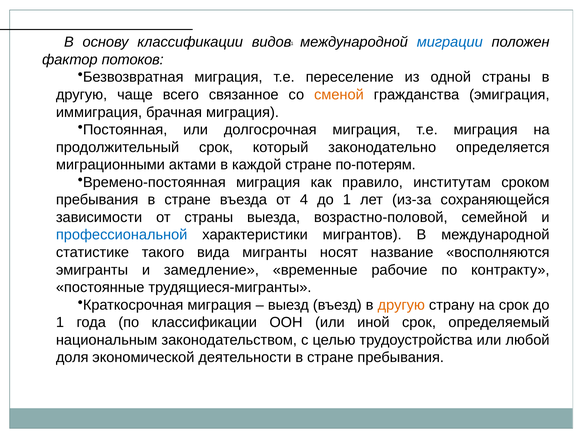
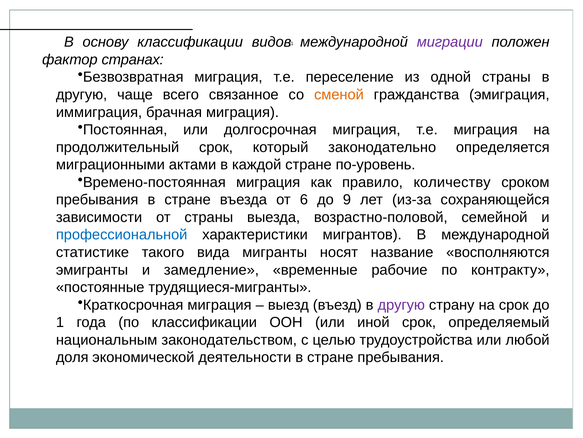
миграции colour: blue -> purple
потоков: потоков -> странах
по-потерям: по-потерям -> по-уровень
институтам: институтам -> количеству
4: 4 -> 6
1 at (347, 199): 1 -> 9
другую at (401, 304) colour: orange -> purple
